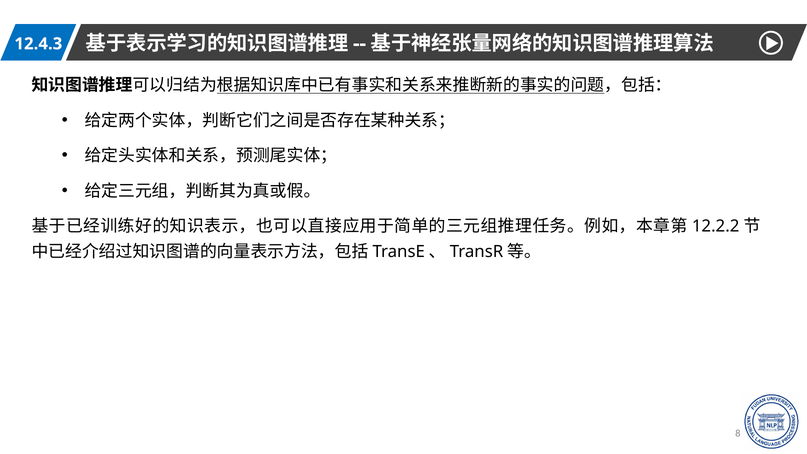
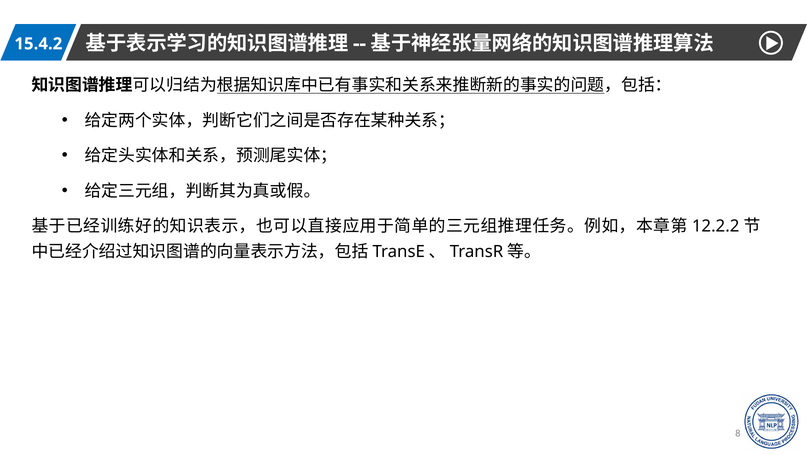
12.4.3: 12.4.3 -> 15.4.2
